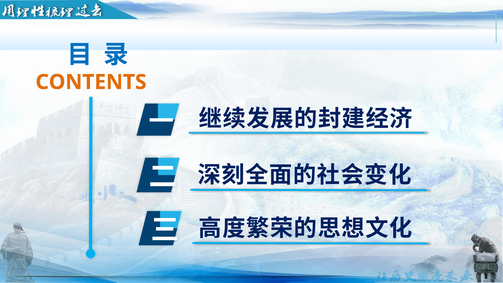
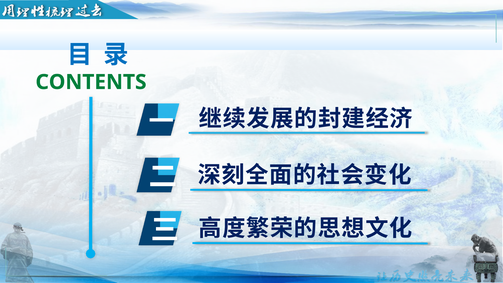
CONTENTS colour: orange -> green
